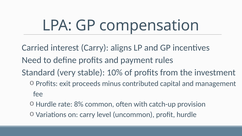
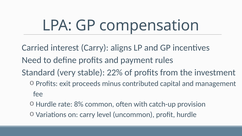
10%: 10% -> 22%
